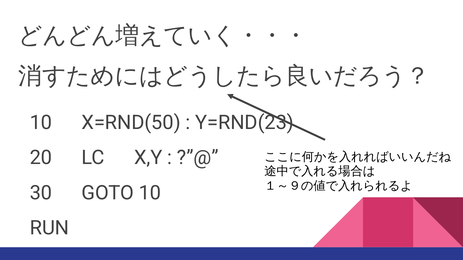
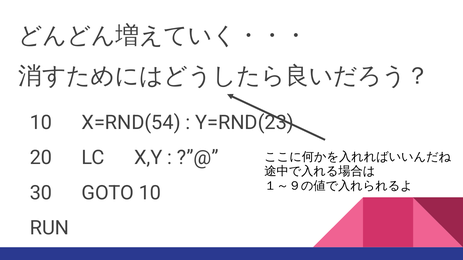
X=RND(50: X=RND(50 -> X=RND(54
